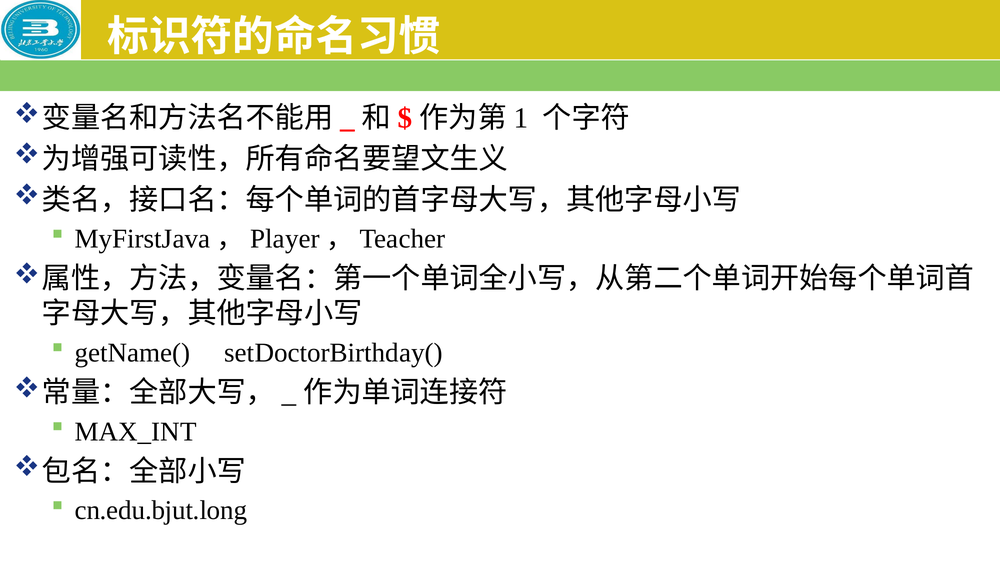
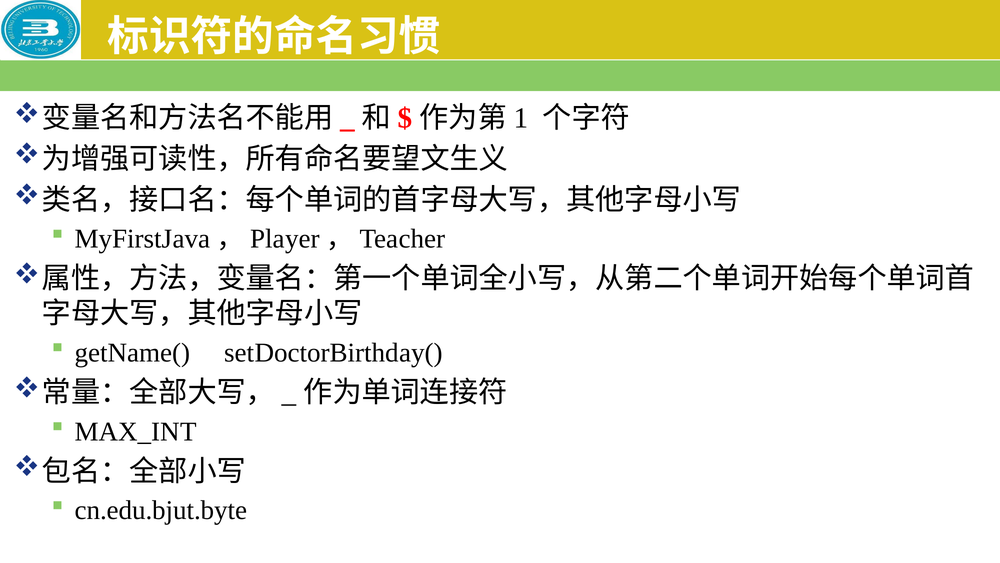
cn.edu.bjut.long: cn.edu.bjut.long -> cn.edu.bjut.byte
